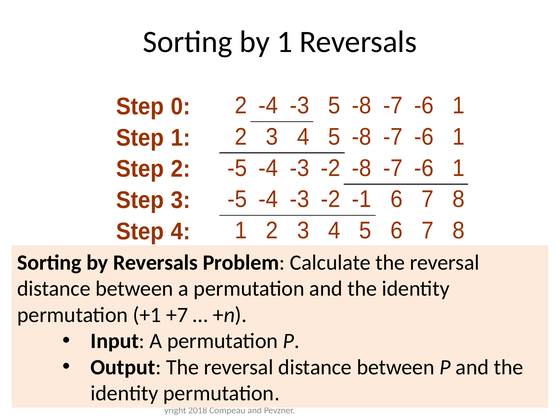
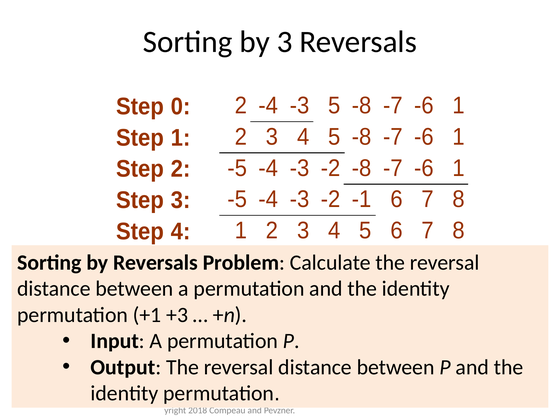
by 1: 1 -> 3
+7: +7 -> +3
